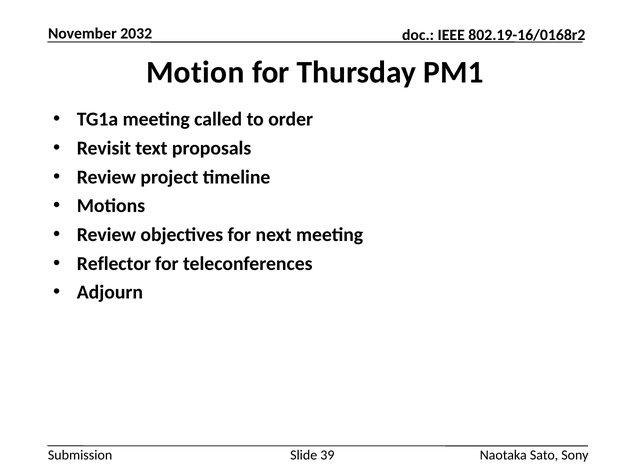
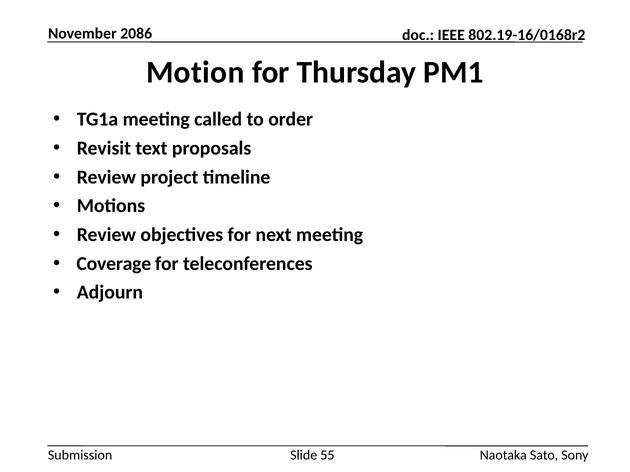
2032: 2032 -> 2086
Reflector: Reflector -> Coverage
39: 39 -> 55
